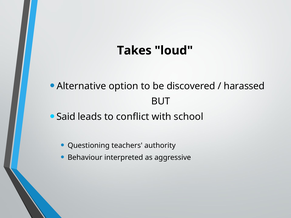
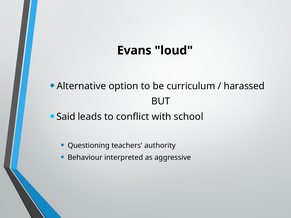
Takes: Takes -> Evans
discovered: discovered -> curriculum
